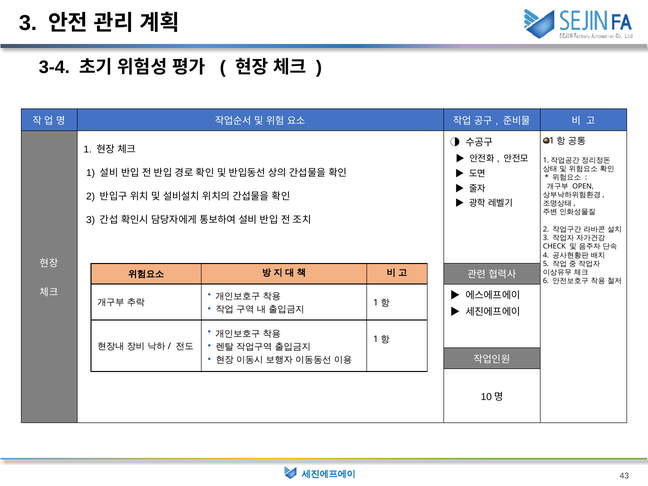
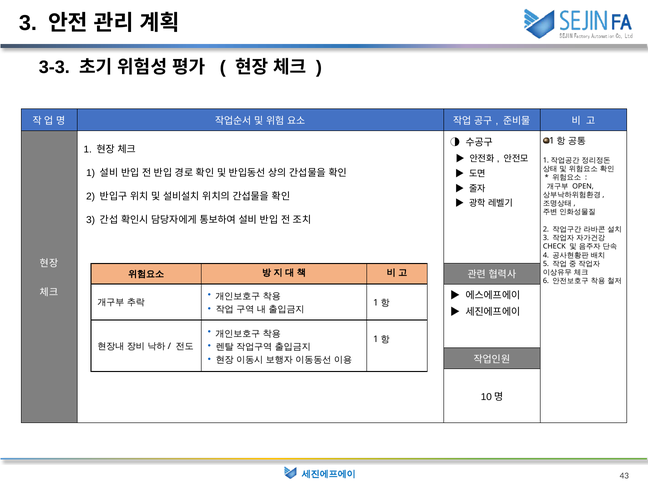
3-4: 3-4 -> 3-3
